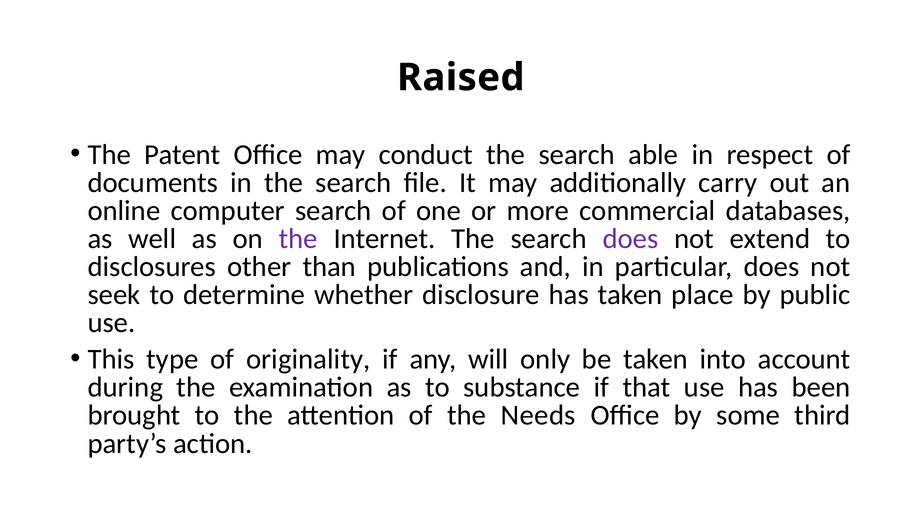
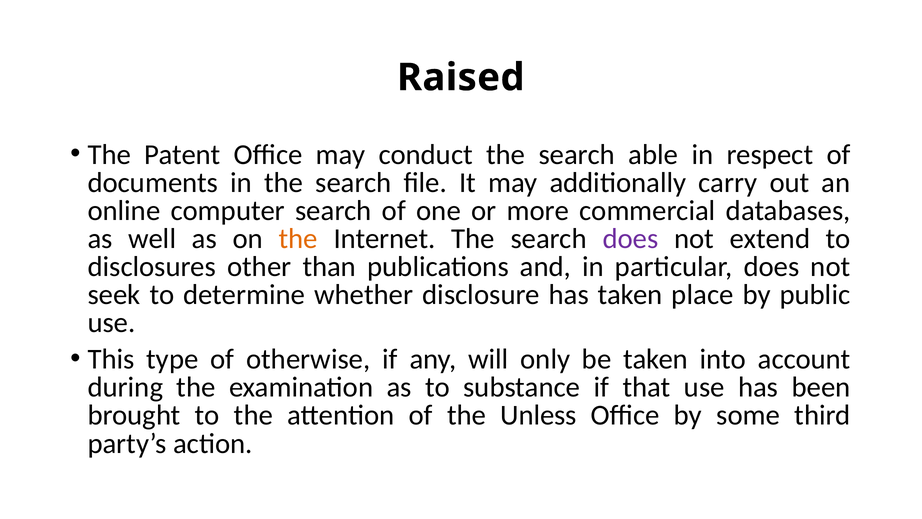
the at (298, 238) colour: purple -> orange
originality: originality -> otherwise
Needs: Needs -> Unless
